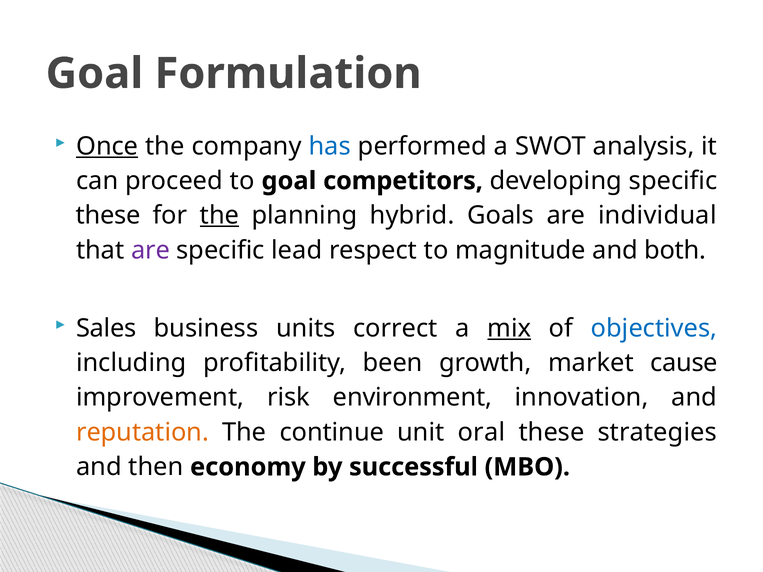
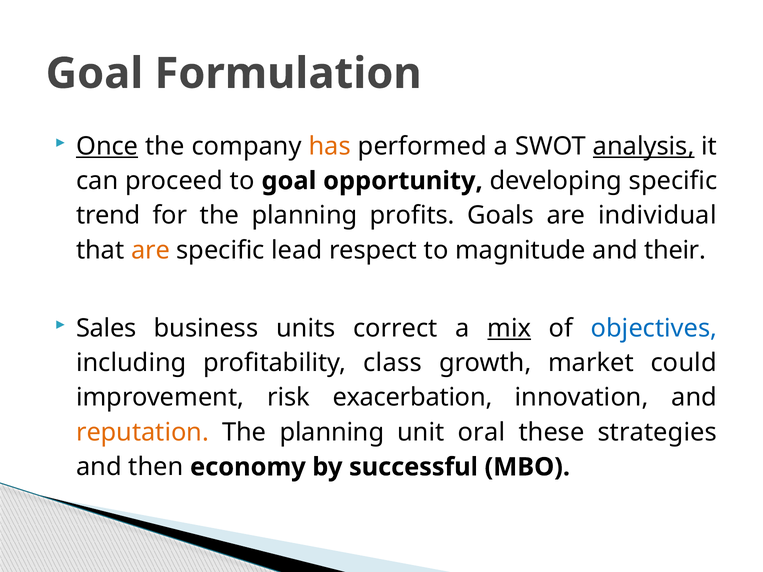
has colour: blue -> orange
analysis underline: none -> present
competitors: competitors -> opportunity
these at (108, 216): these -> trend
the at (220, 216) underline: present -> none
hybrid: hybrid -> profits
are at (151, 250) colour: purple -> orange
both: both -> their
been: been -> class
cause: cause -> could
environment: environment -> exacerbation
continue at (332, 432): continue -> planning
